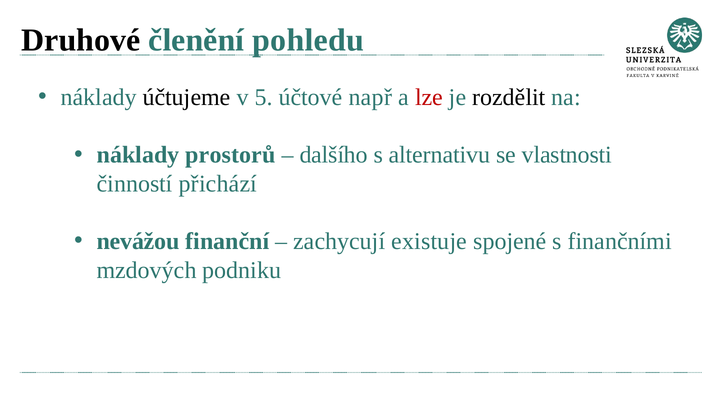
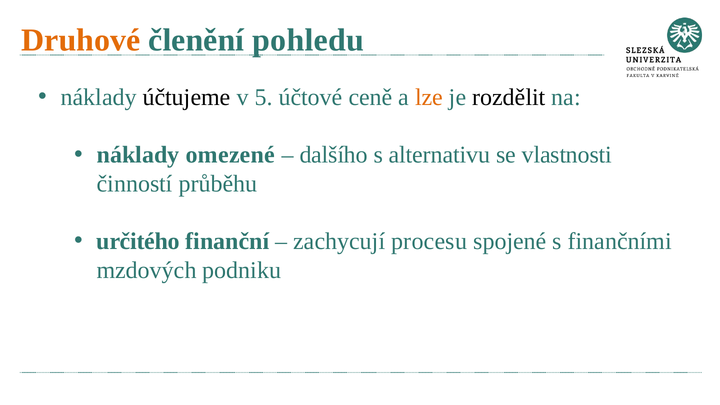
Druhové colour: black -> orange
např: např -> ceně
lze colour: red -> orange
prostorů: prostorů -> omezené
přichází: přichází -> průběhu
nevážou: nevážou -> určitého
existuje: existuje -> procesu
